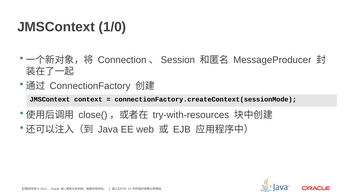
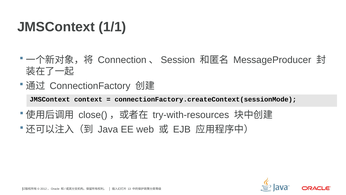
1/0: 1/0 -> 1/1
